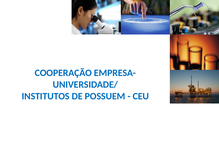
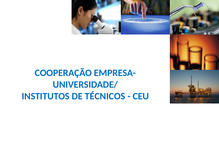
POSSUEM: POSSUEM -> TÉCNICOS
